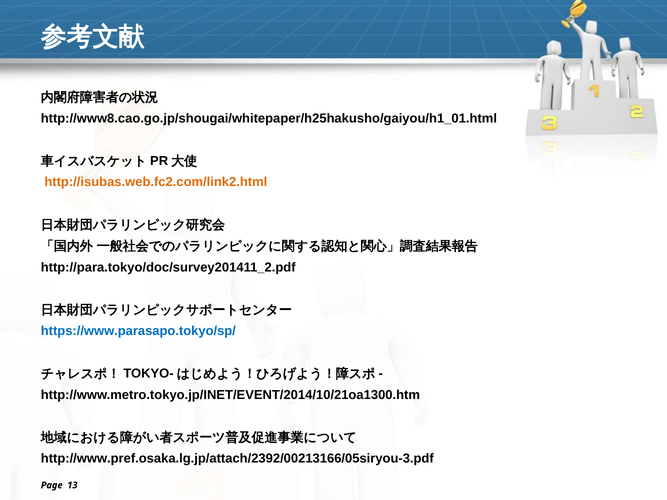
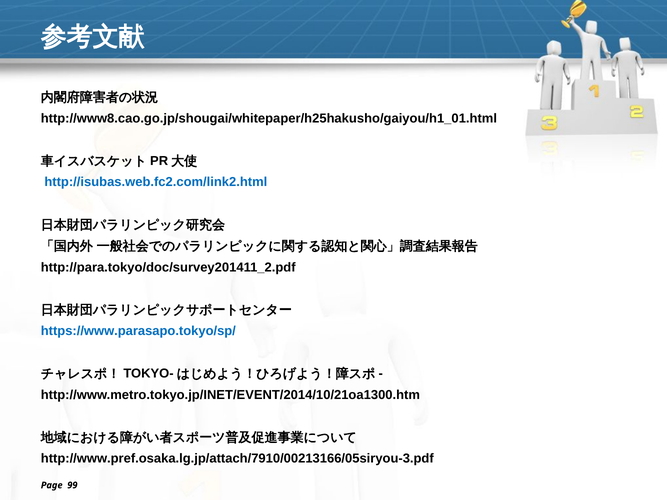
http://isubas.web.fc2.com/link2.html colour: orange -> blue
http://www.pref.osaka.lg.jp/attach/2392/00213166/05siryou-3.pdf: http://www.pref.osaka.lg.jp/attach/2392/00213166/05siryou-3.pdf -> http://www.pref.osaka.lg.jp/attach/7910/00213166/05siryou-3.pdf
13: 13 -> 99
